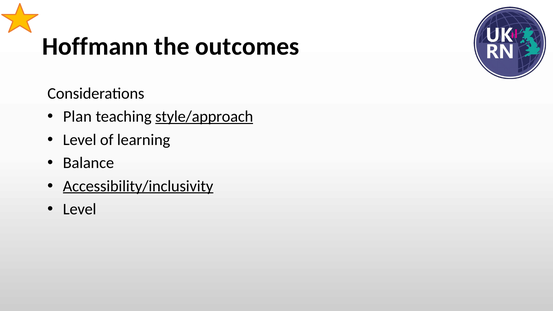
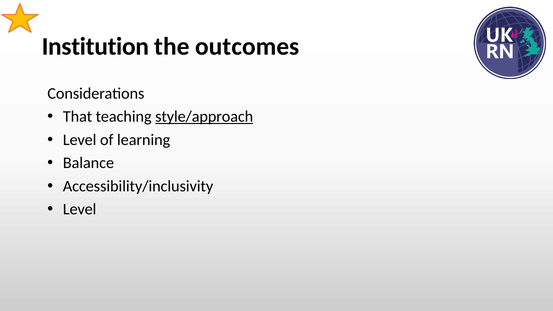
Hoffmann: Hoffmann -> Institution
Plan: Plan -> That
Accessibility/inclusivity underline: present -> none
